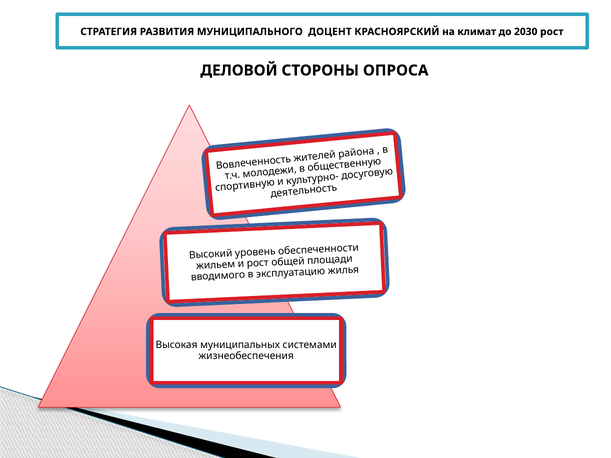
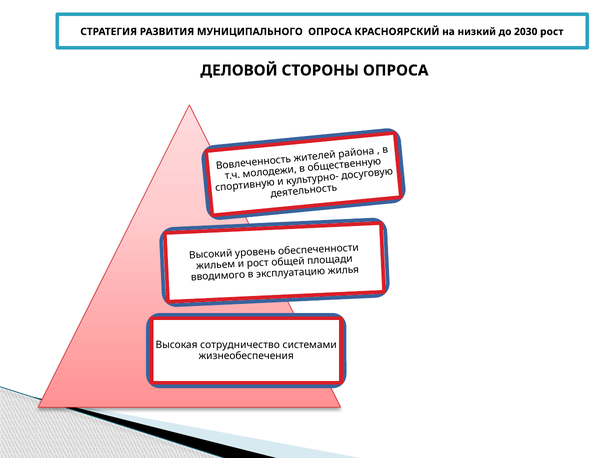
МУНИЦИПАЛЬНОГО ДОЦЕНТ: ДОЦЕНТ -> ОПРОСА
климат: климат -> низкий
муниципальных: муниципальных -> сотрудничество
